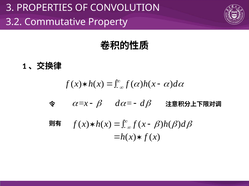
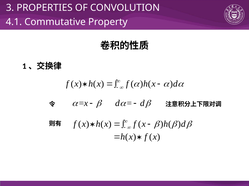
3.2: 3.2 -> 4.1
